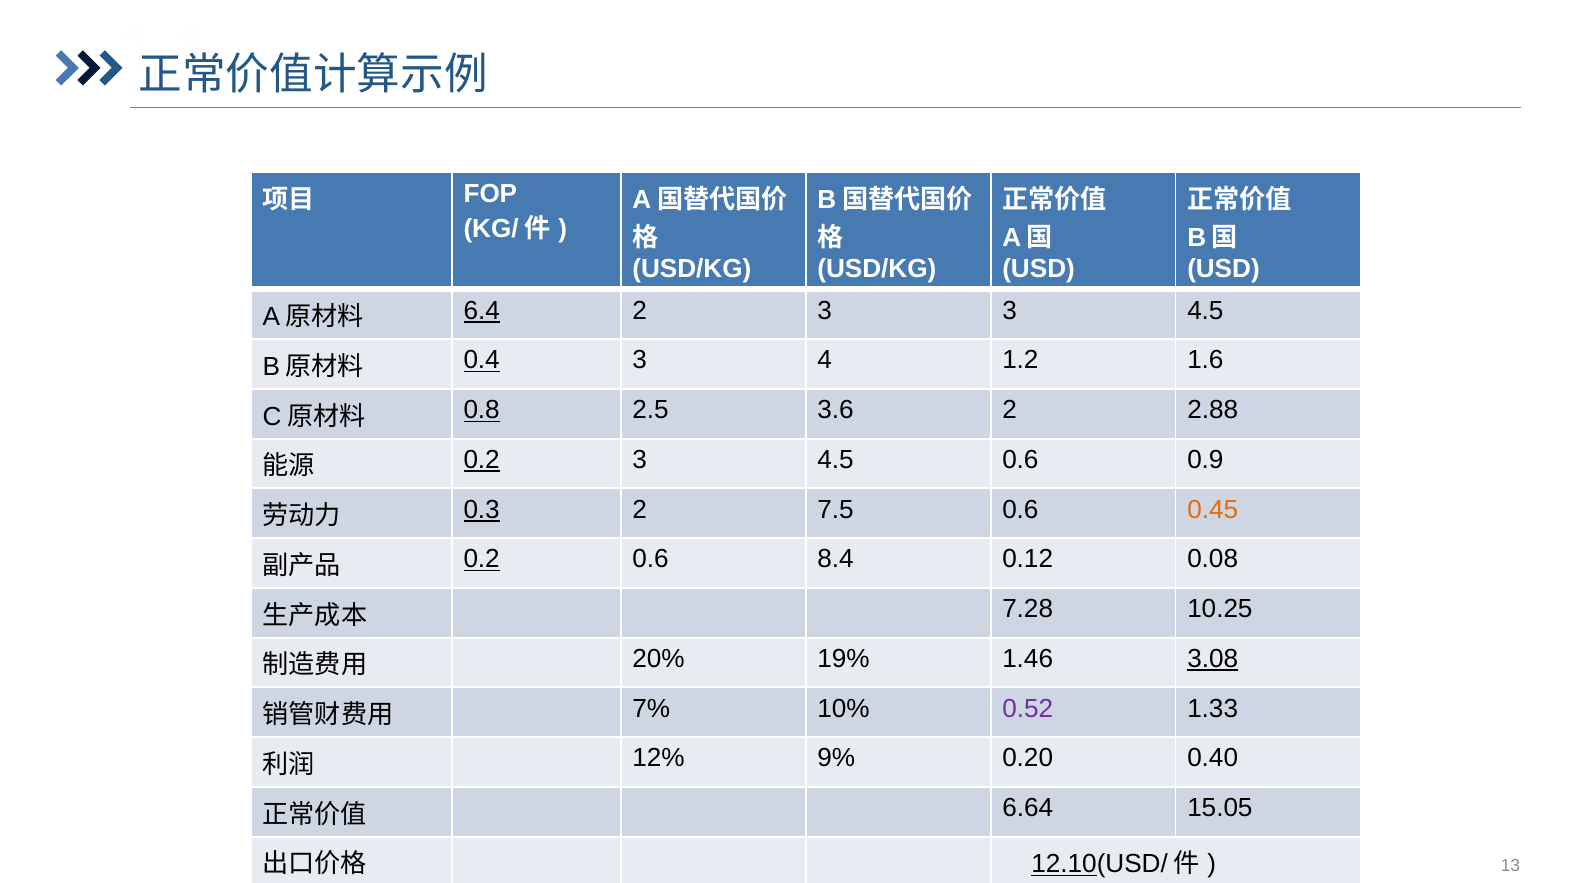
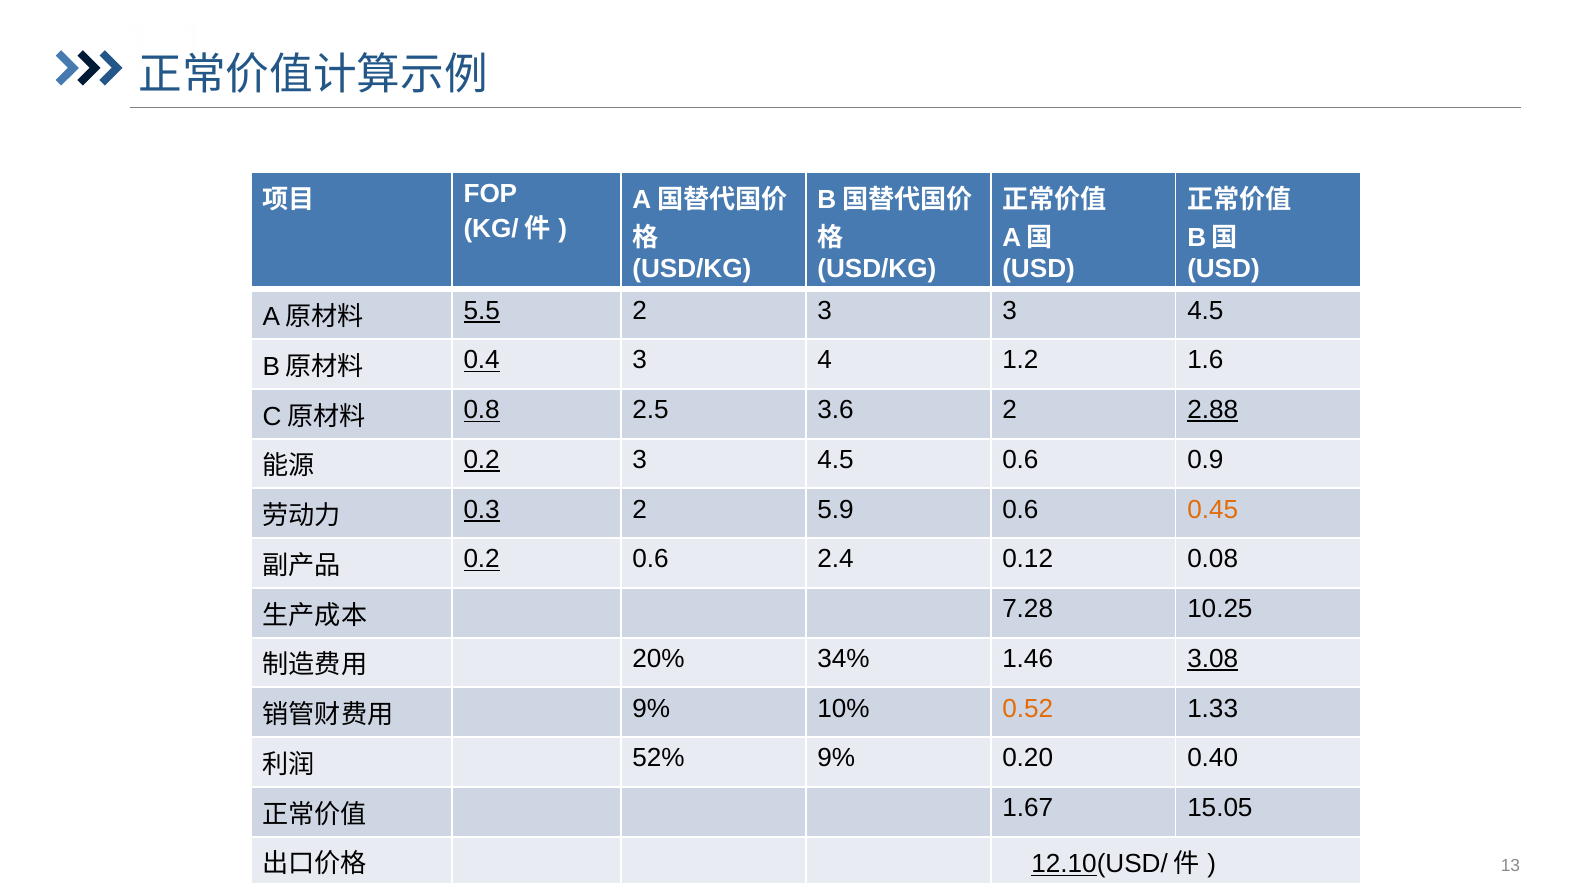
6.4: 6.4 -> 5.5
2.88 underline: none -> present
7.5: 7.5 -> 5.9
8.4: 8.4 -> 2.4
19%: 19% -> 34%
7% at (651, 709): 7% -> 9%
0.52 colour: purple -> orange
12%: 12% -> 52%
6.64: 6.64 -> 1.67
